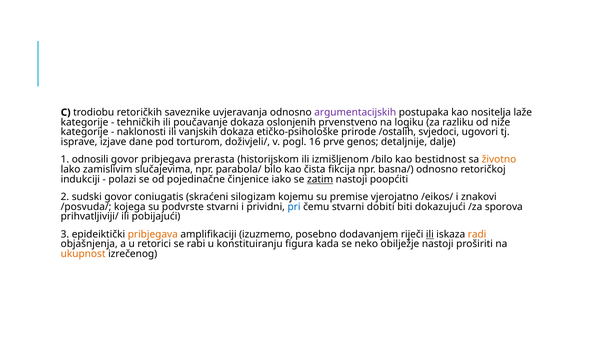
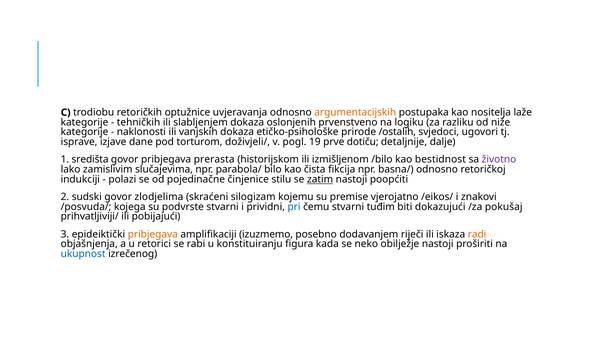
saveznike: saveznike -> optužnice
argumentacijskih colour: purple -> orange
poučavanje: poučavanje -> slabljenjem
16: 16 -> 19
genos: genos -> dotiču
odnosili: odnosili -> središta
životno colour: orange -> purple
iako: iako -> stilu
coniugatis: coniugatis -> zlodjelima
dobiti: dobiti -> tuđim
sporova: sporova -> pokušaj
ili at (430, 235) underline: present -> none
ukupnost colour: orange -> blue
